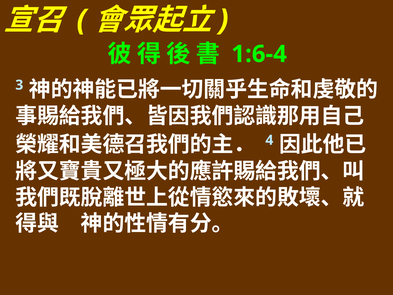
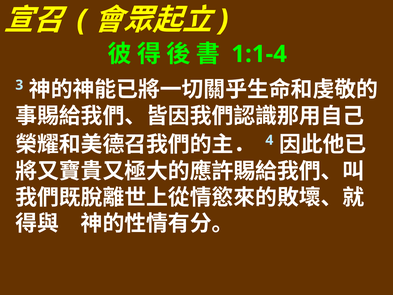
1:6-4: 1:6-4 -> 1:1-4
